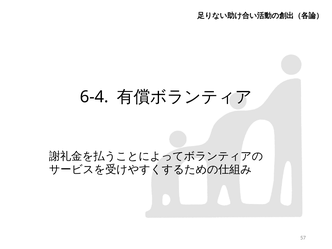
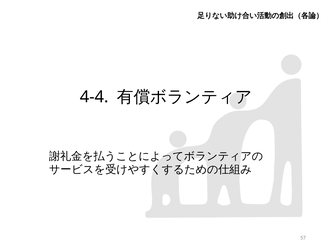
6-4: 6-4 -> 4-4
